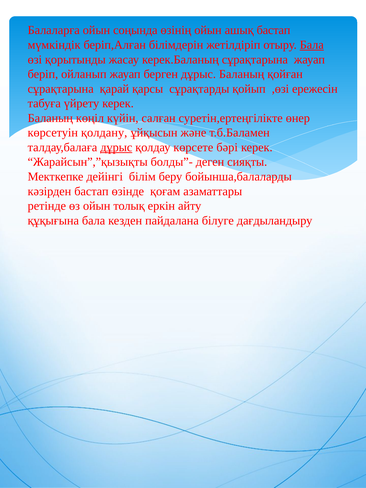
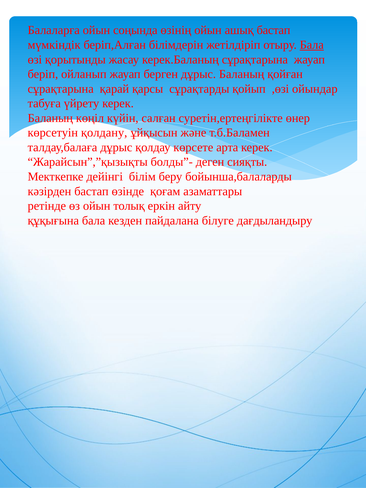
ережесін: ережесін -> ойындар
дұрыс at (116, 147) underline: present -> none
бәрі: бәрі -> арта
